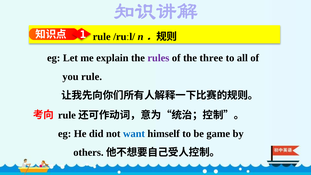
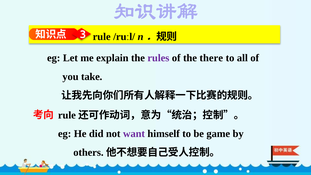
1: 1 -> 3
three: three -> there
you rule: rule -> take
want colour: blue -> purple
